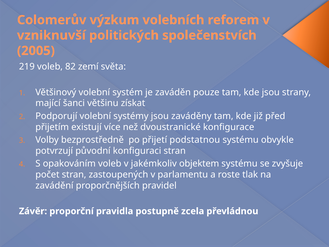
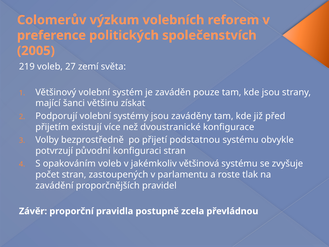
vzniknuvší: vzniknuvší -> preference
82: 82 -> 27
objektem: objektem -> většinová
